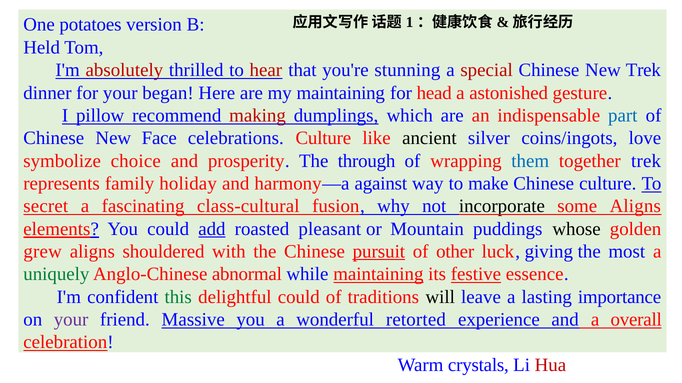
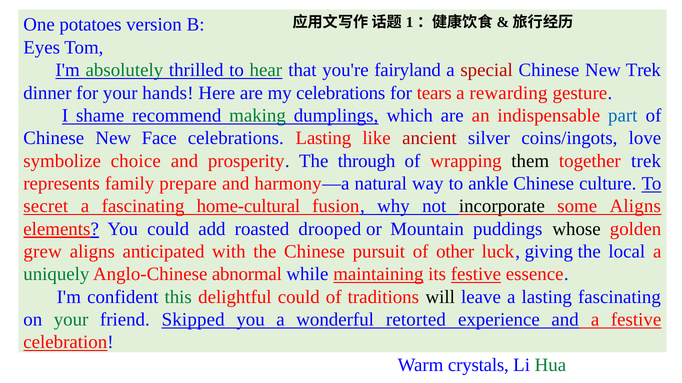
Held: Held -> Eyes
absolutely colour: red -> green
hear colour: red -> green
stunning: stunning -> fairyland
began: began -> hands
my maintaining: maintaining -> celebrations
head: head -> tears
astonished: astonished -> rewarding
pillow: pillow -> shame
making colour: red -> green
celebrations Culture: Culture -> Lasting
ancient colour: black -> red
them colour: blue -> black
holiday: holiday -> prepare
against: against -> natural
make: make -> ankle
class-cultural: class-cultural -> home-cultural
add underline: present -> none
pleasant: pleasant -> drooped
shouldered: shouldered -> anticipated
pursuit underline: present -> none
most: most -> local
lasting importance: importance -> fascinating
your at (71, 320) colour: purple -> green
Massive: Massive -> Skipped
a overall: overall -> festive
Hua colour: red -> green
